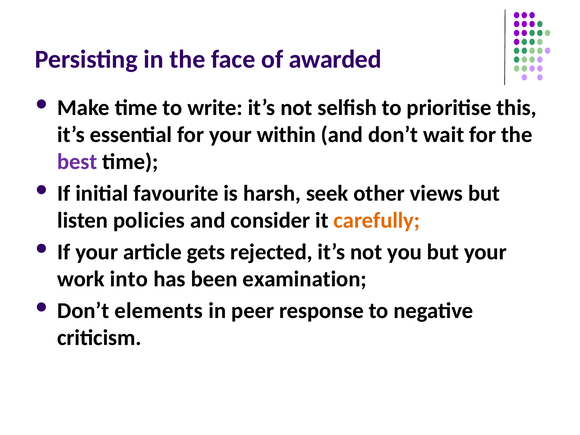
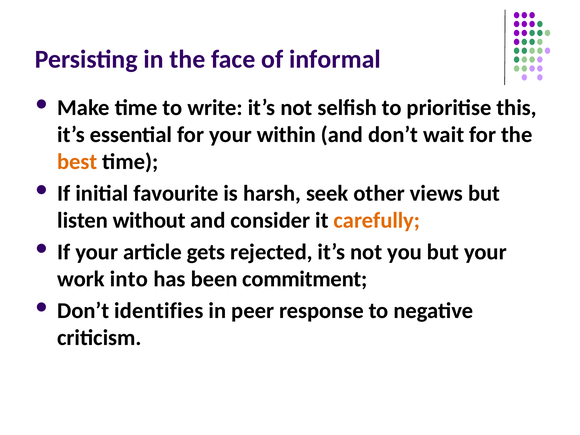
awarded: awarded -> informal
best colour: purple -> orange
policies: policies -> without
examination: examination -> commitment
elements: elements -> identifies
